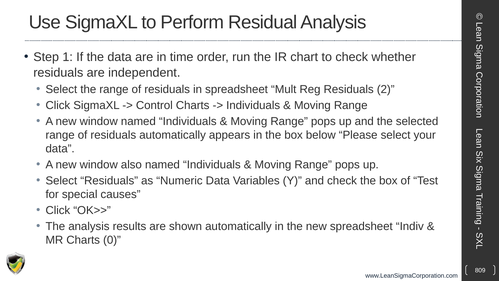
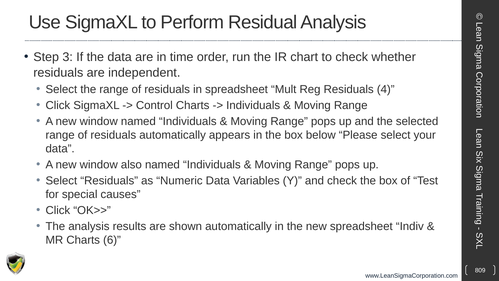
1: 1 -> 3
2: 2 -> 4
0: 0 -> 6
